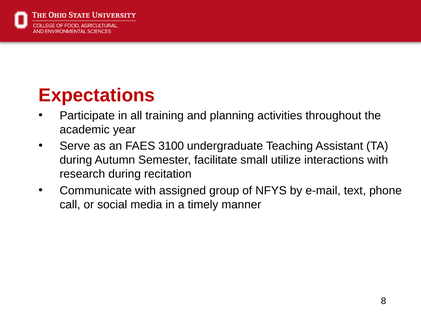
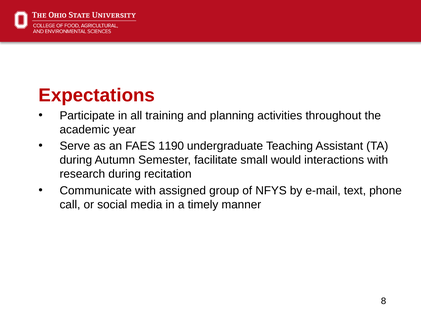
3100: 3100 -> 1190
utilize: utilize -> would
